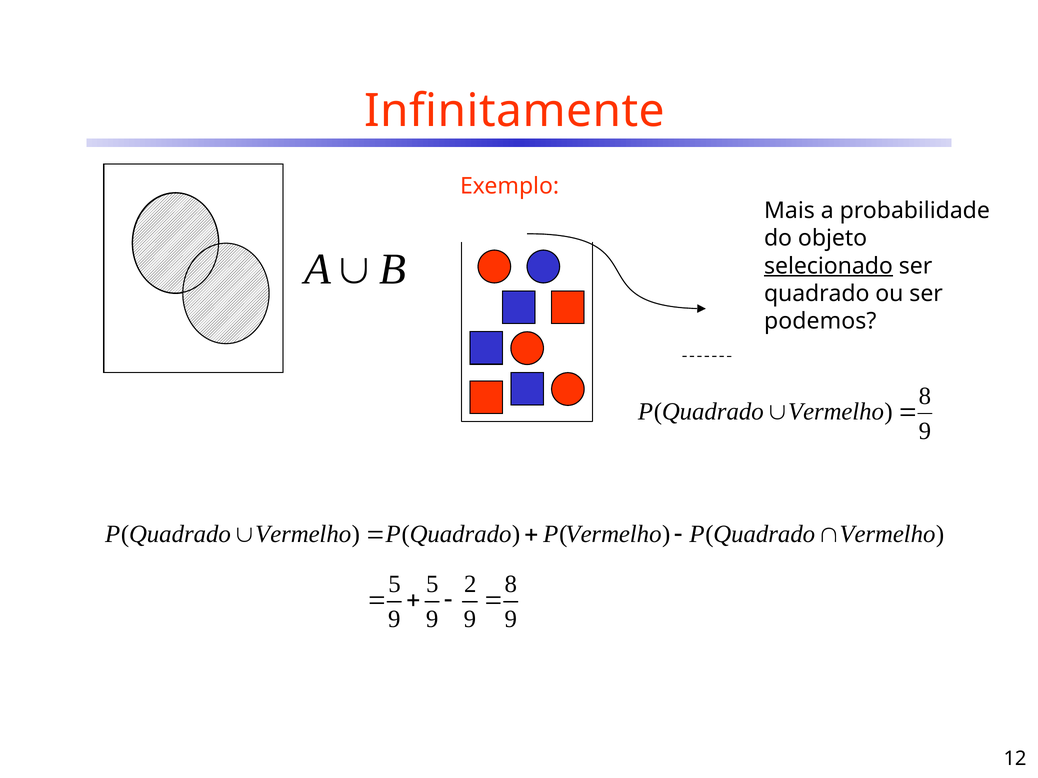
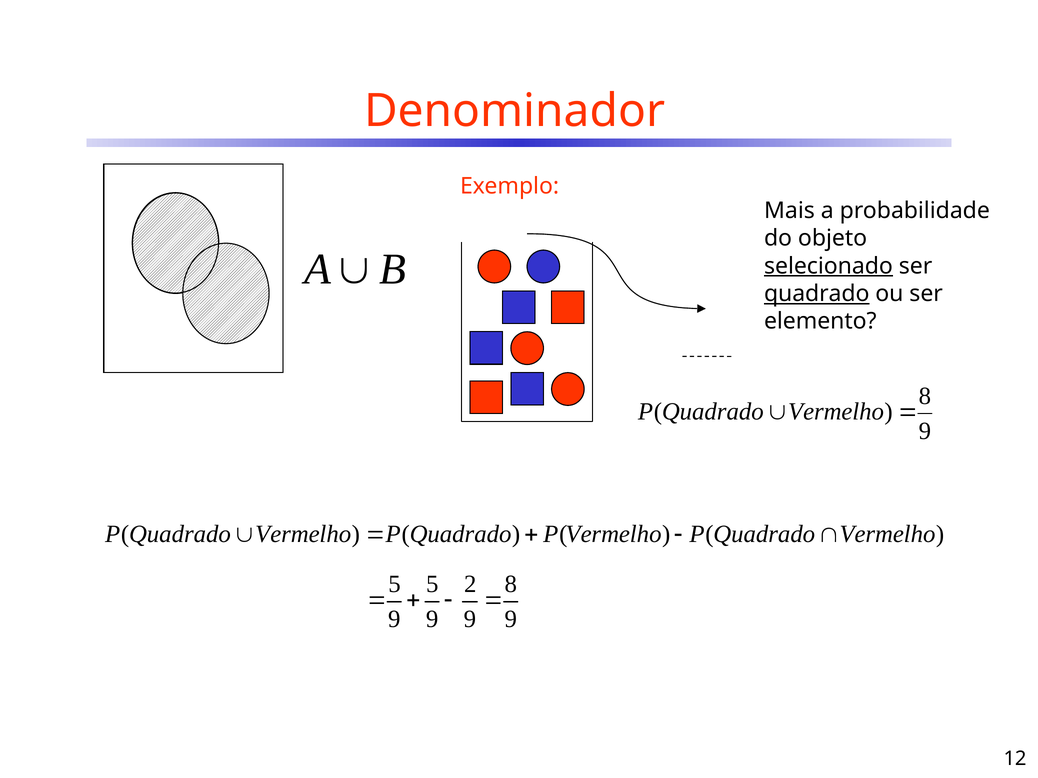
Infinitamente: Infinitamente -> Denominador
quadrado at (817, 294) underline: none -> present
podemos: podemos -> elemento
